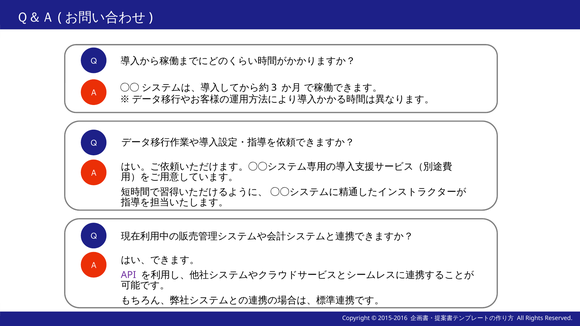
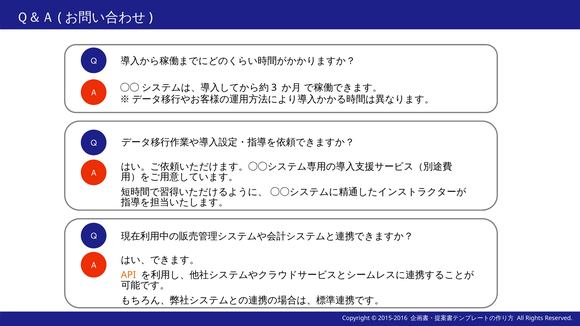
API colour: purple -> orange
